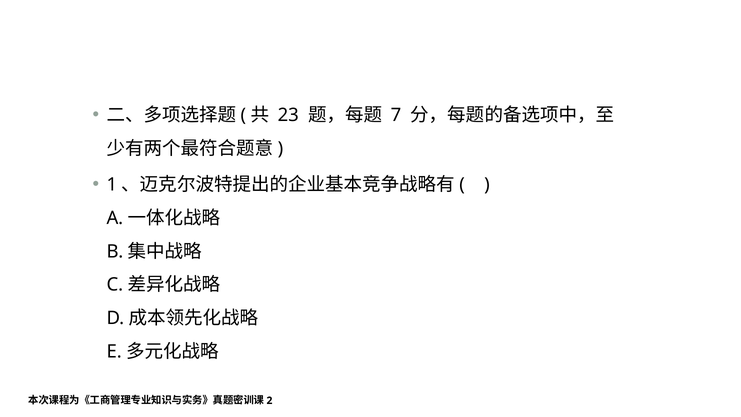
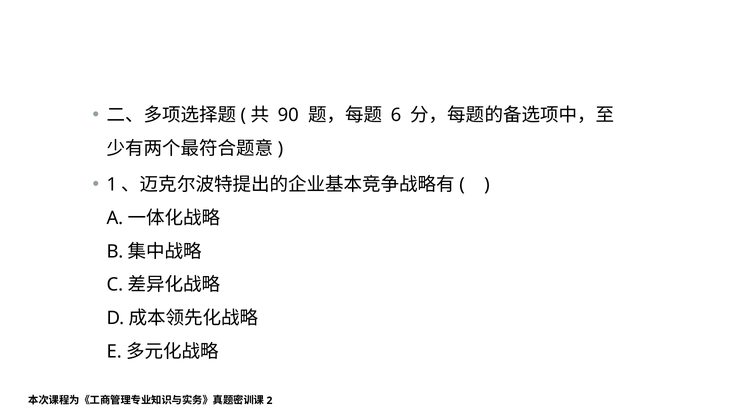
23: 23 -> 90
7: 7 -> 6
